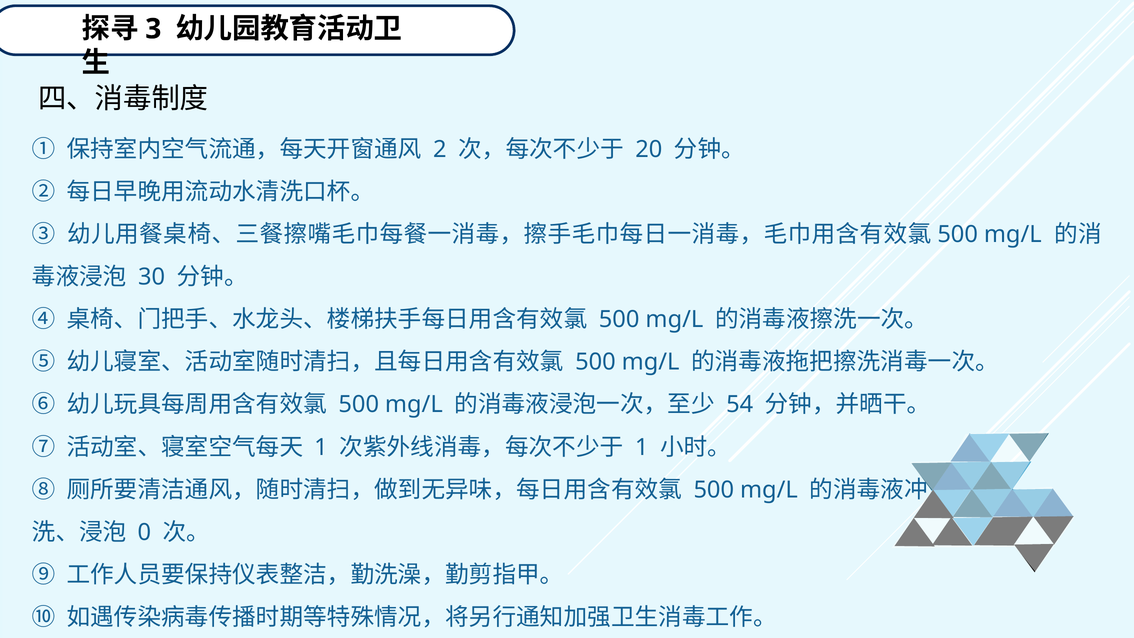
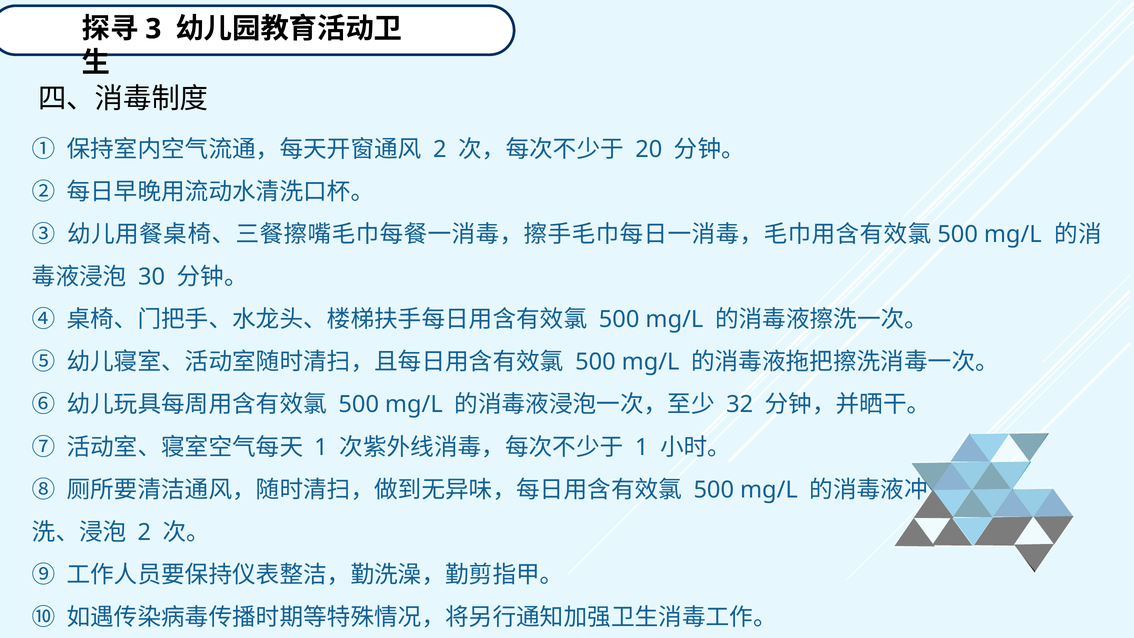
54: 54 -> 32
0 at (144, 532): 0 -> 2
